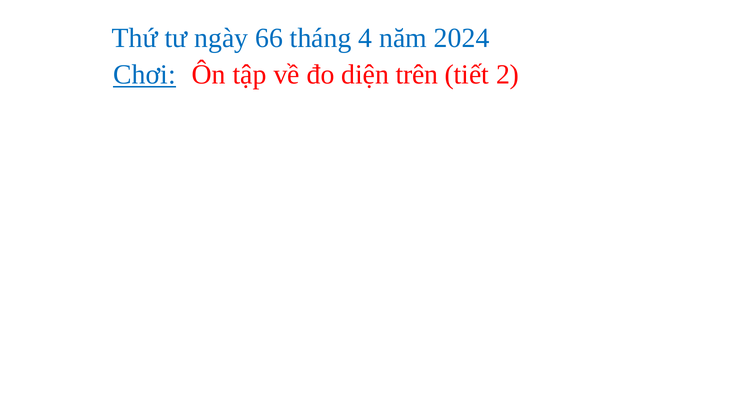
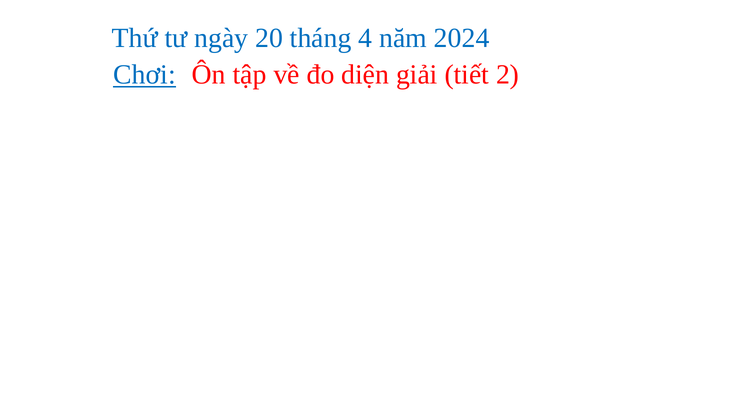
66: 66 -> 20
trên: trên -> giải
